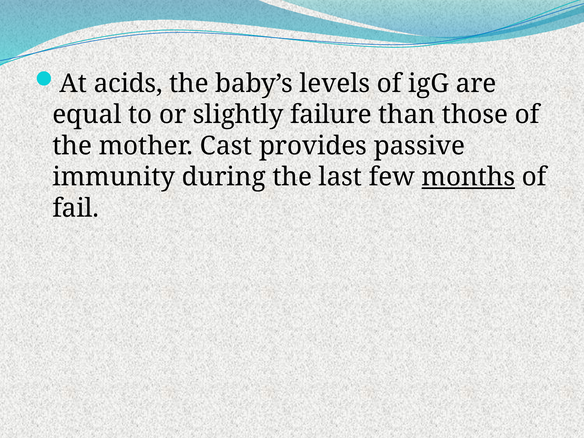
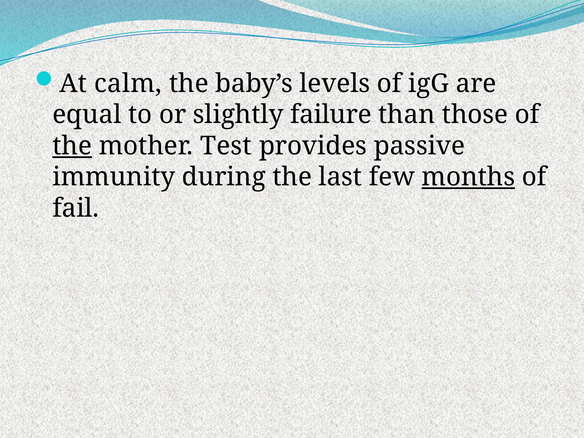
acids: acids -> calm
the at (72, 146) underline: none -> present
Cast: Cast -> Test
